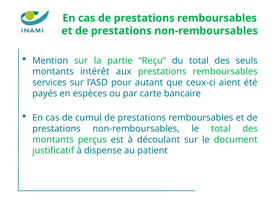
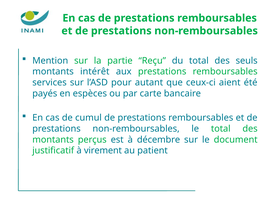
découlant: découlant -> décembre
dispense: dispense -> virement
